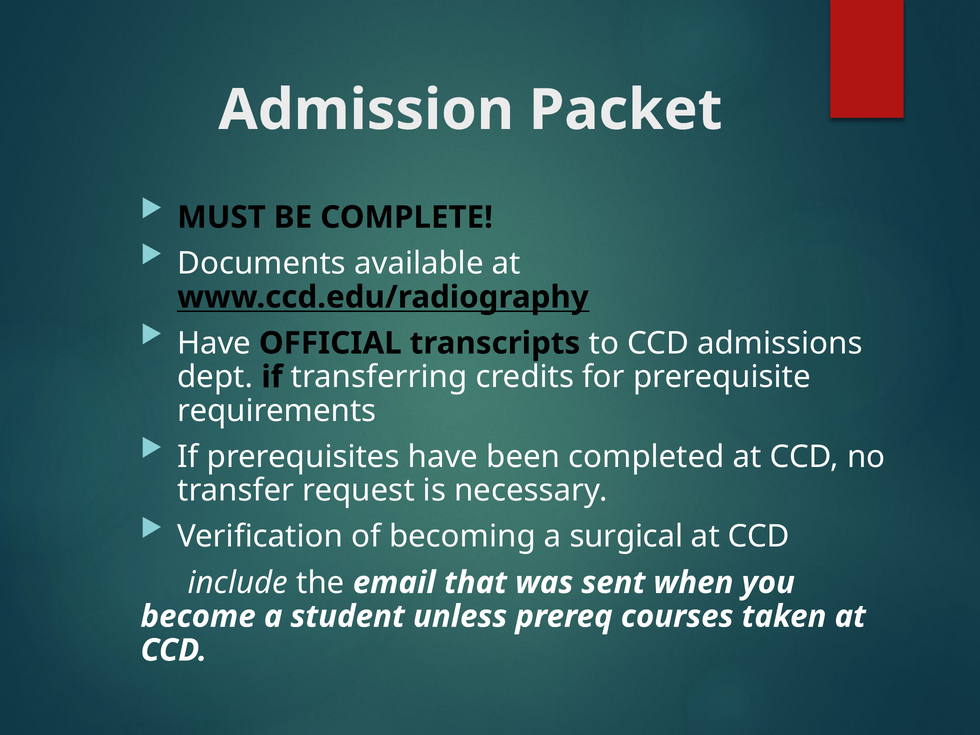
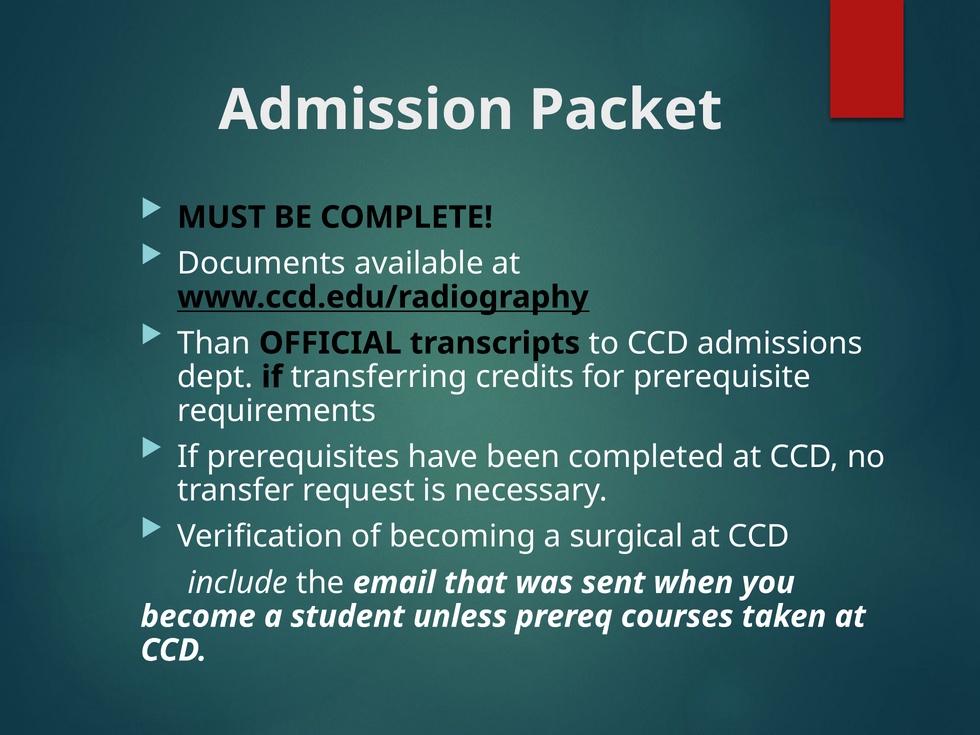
Have at (214, 343): Have -> Than
